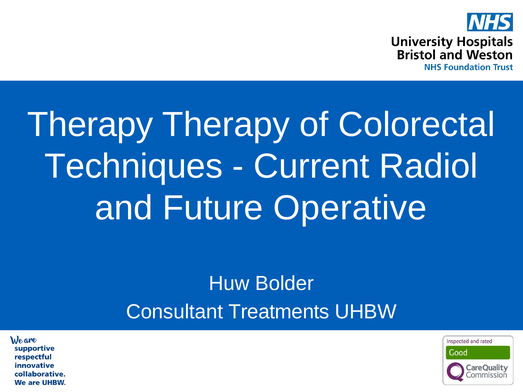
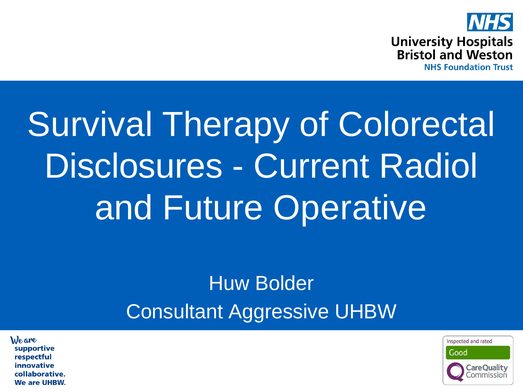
Therapy at (90, 125): Therapy -> Survival
Techniques: Techniques -> Disclosures
Treatments: Treatments -> Aggressive
